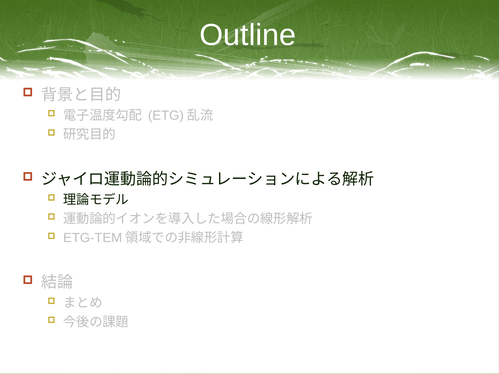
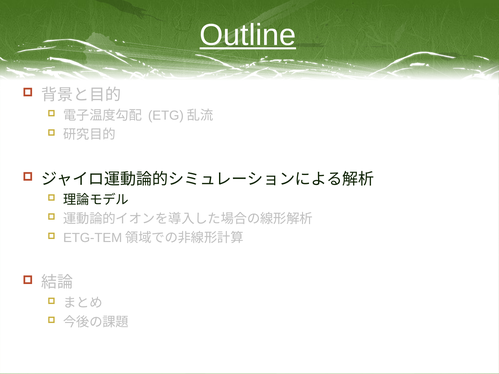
Outline underline: none -> present
